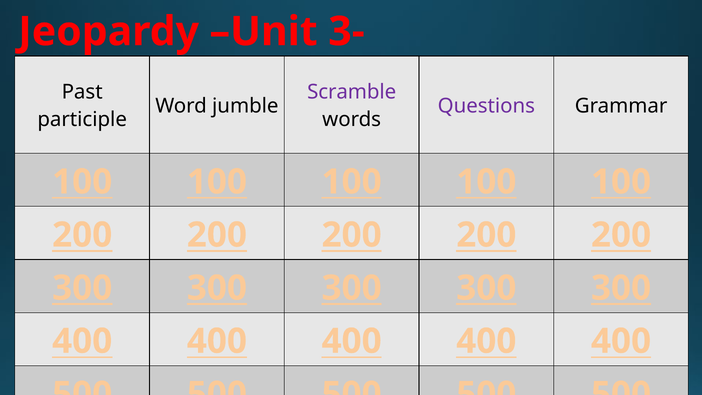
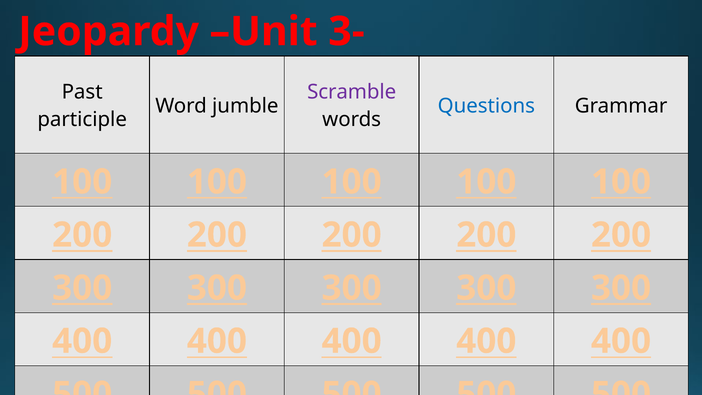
Questions colour: purple -> blue
